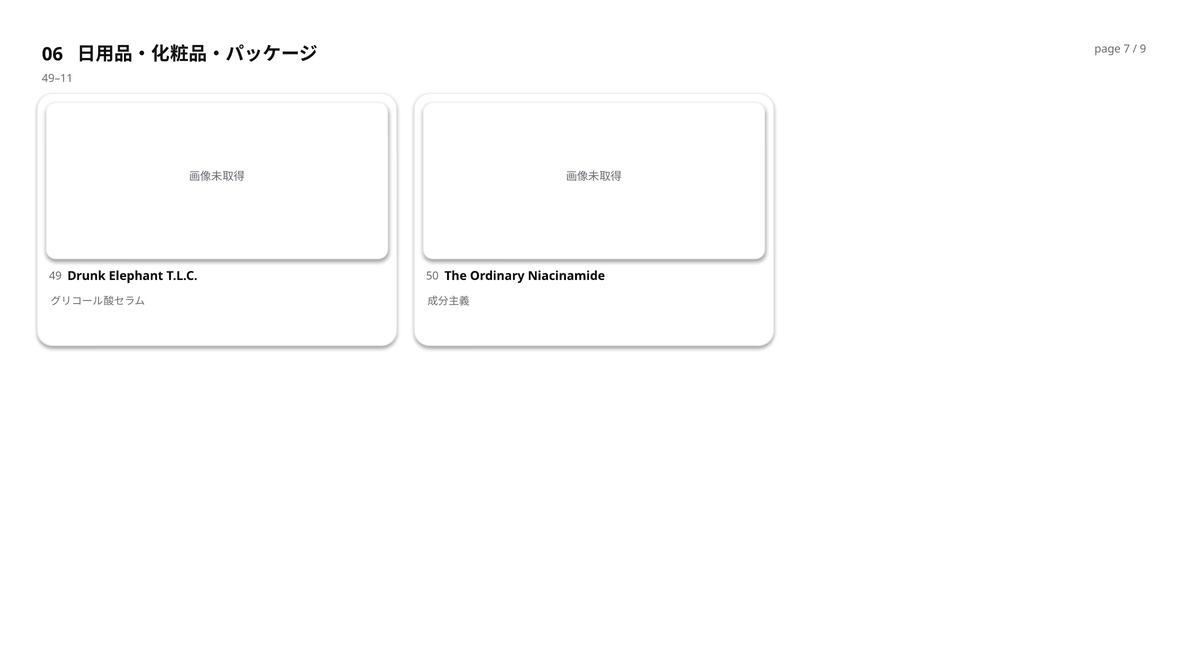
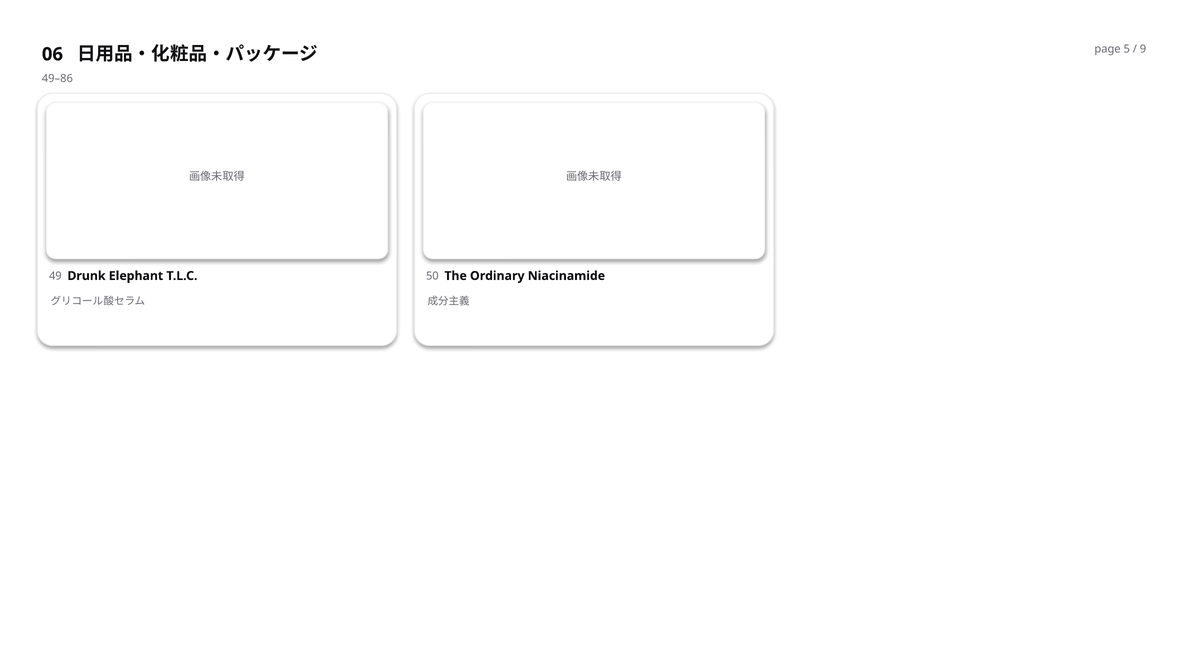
7: 7 -> 5
49–11: 49–11 -> 49–86
